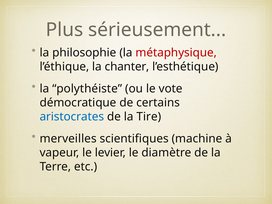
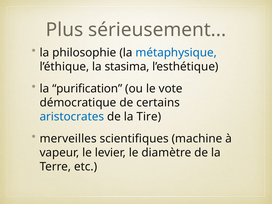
métaphysique colour: red -> blue
chanter: chanter -> stasima
polythéiste: polythéiste -> purification
